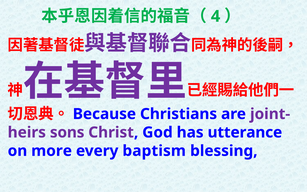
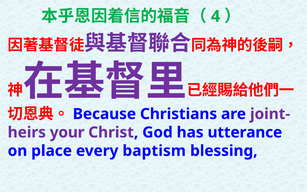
sons: sons -> your
more: more -> place
